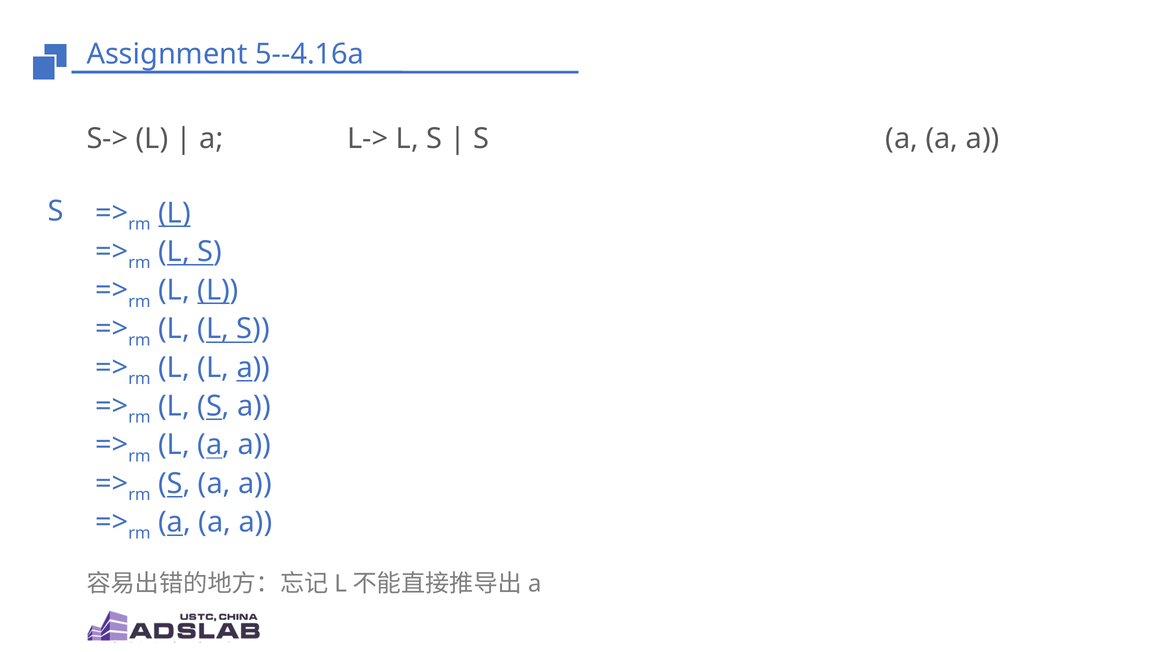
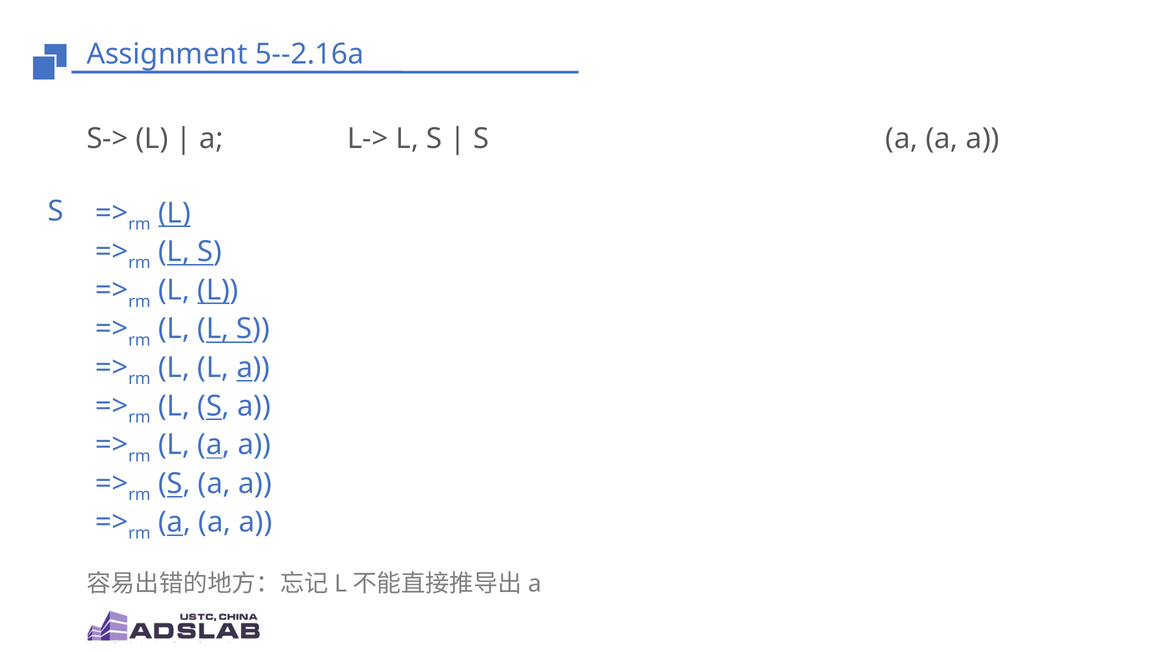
5--4.16a: 5--4.16a -> 5--2.16a
